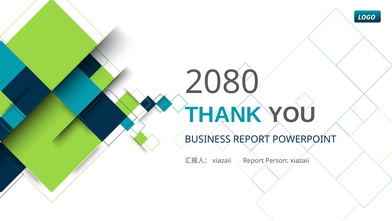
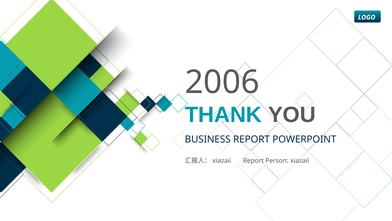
2080: 2080 -> 2006
